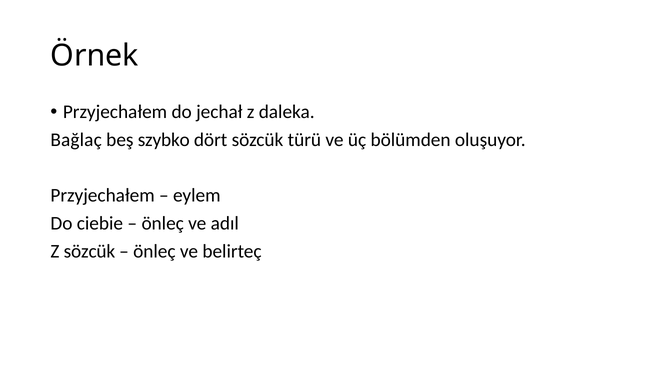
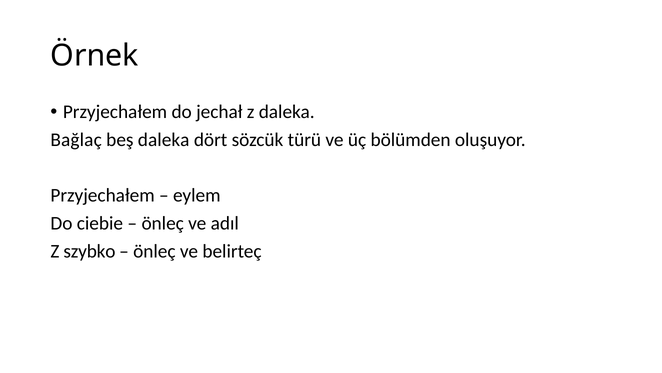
beş szybko: szybko -> daleka
Z sözcük: sözcük -> szybko
